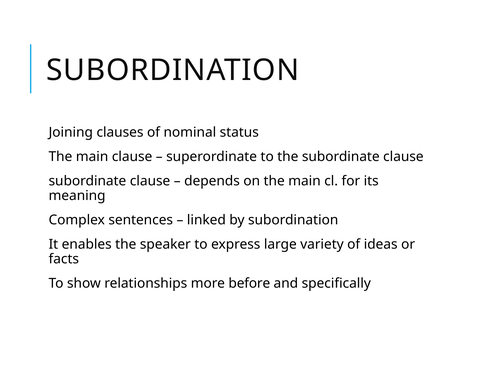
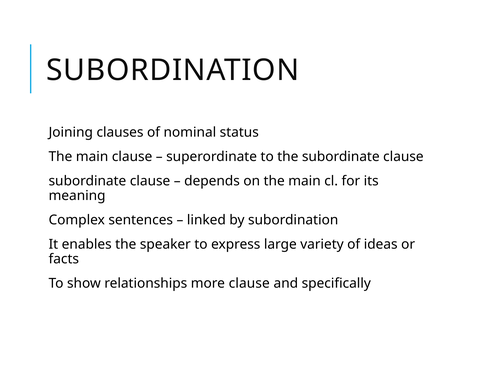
more before: before -> clause
